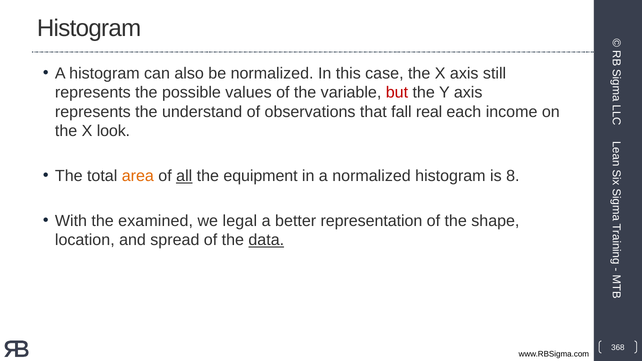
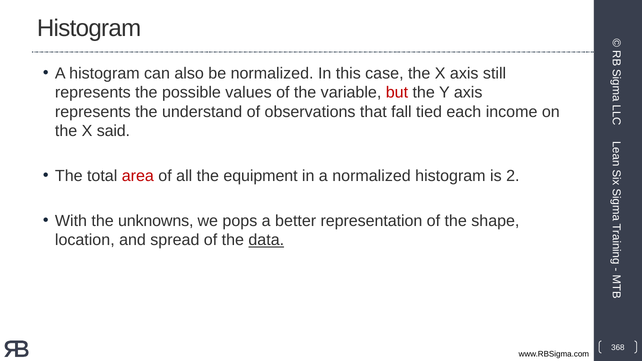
real: real -> tied
look: look -> said
area colour: orange -> red
all underline: present -> none
8: 8 -> 2
examined: examined -> unknowns
legal: legal -> pops
